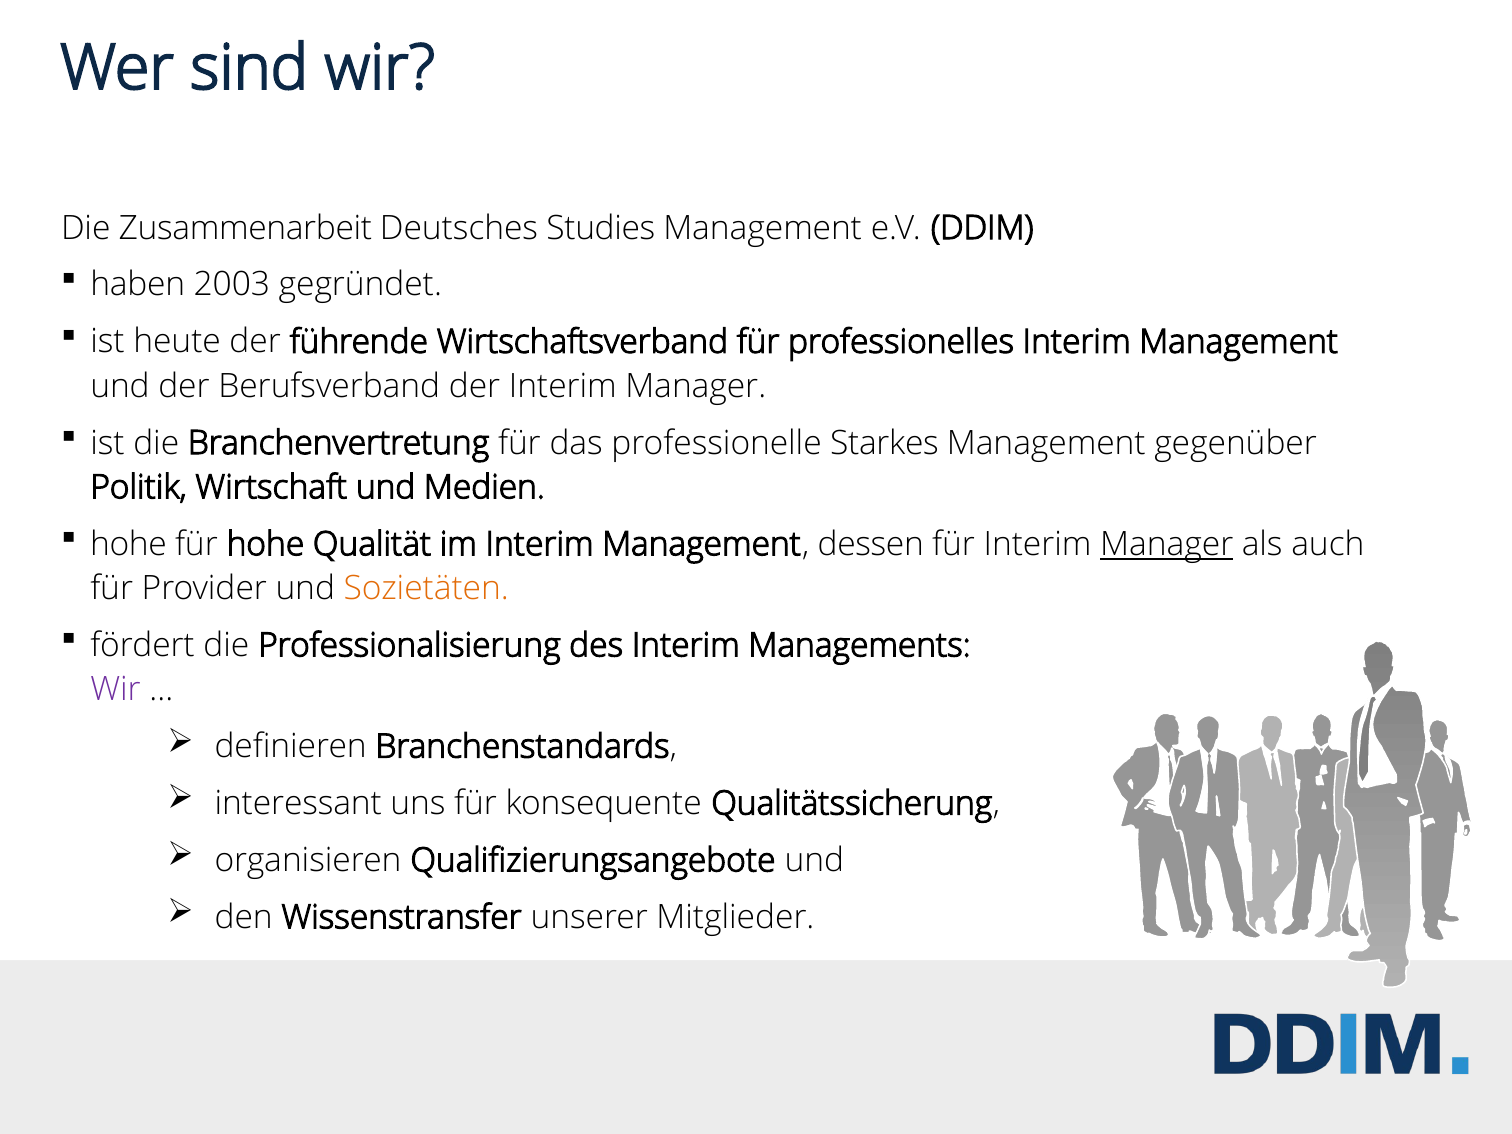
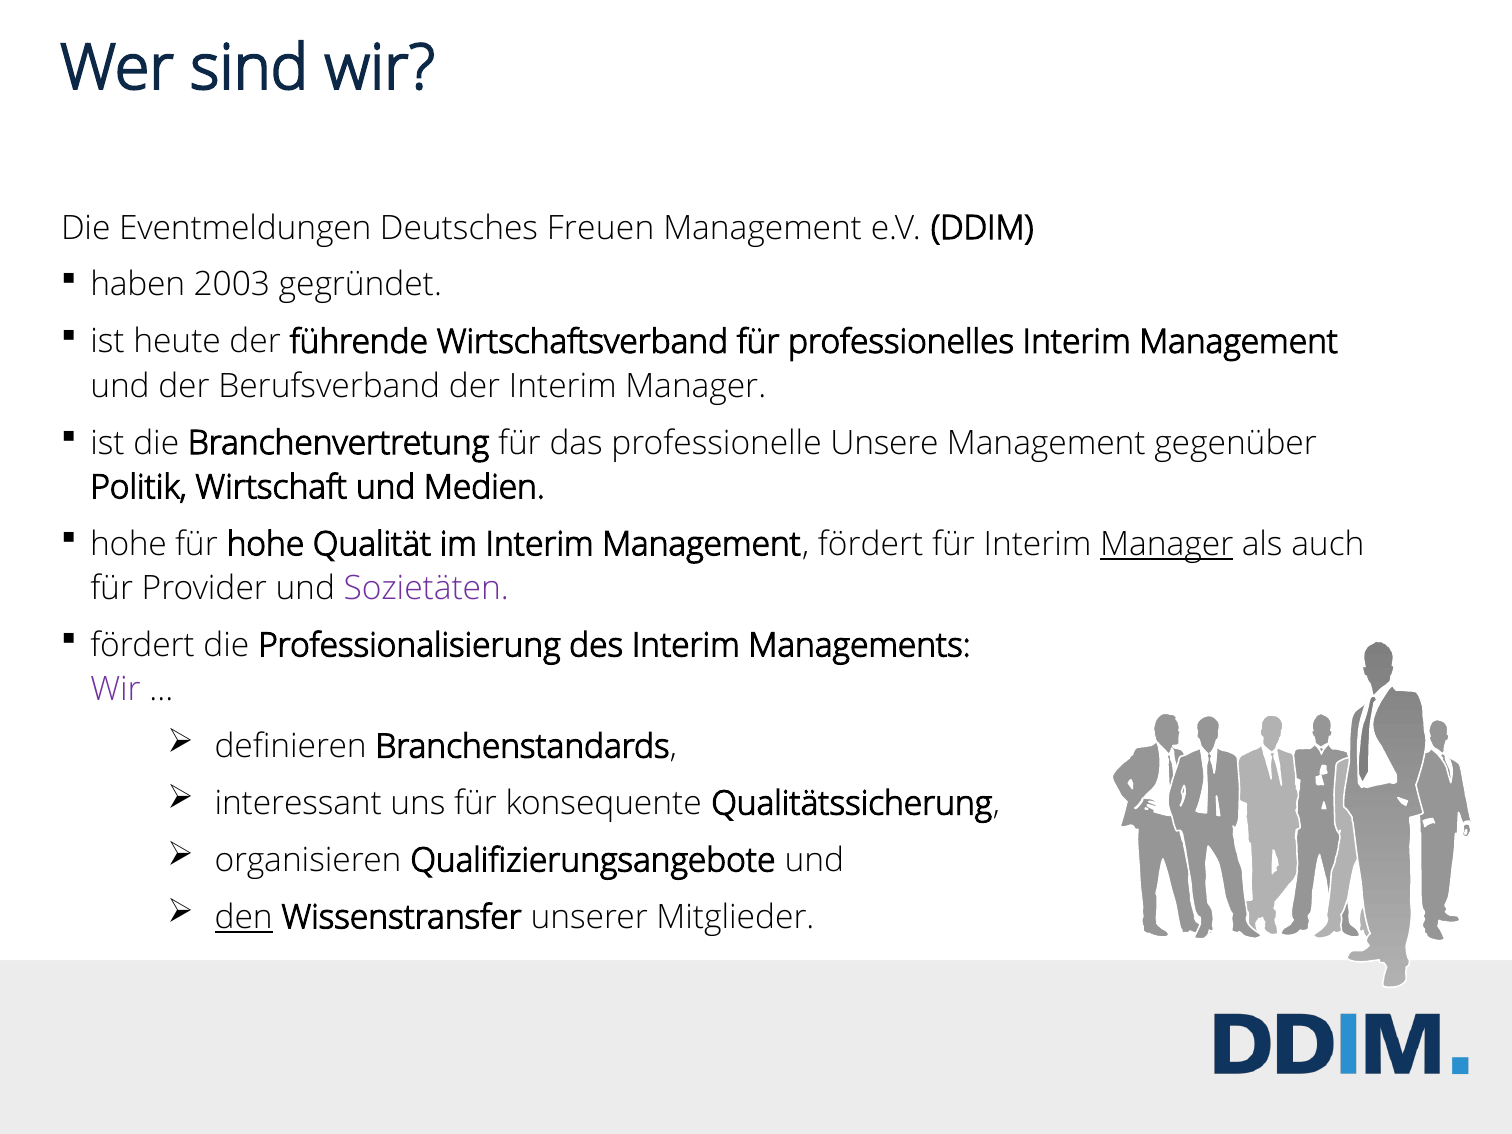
Zusammenarbeit: Zusammenarbeit -> Eventmeldungen
Studies: Studies -> Freuen
Starkes: Starkes -> Unsere
Management dessen: dessen -> fördert
Sozietäten colour: orange -> purple
den underline: none -> present
